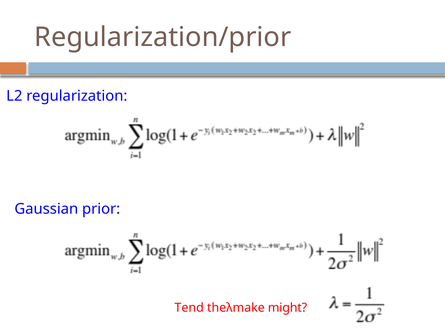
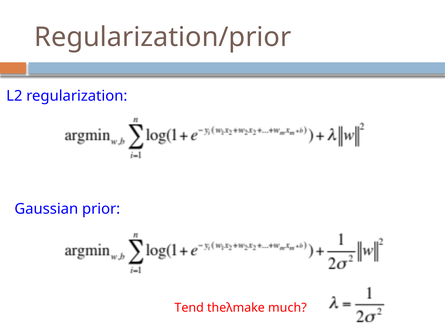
might: might -> much
